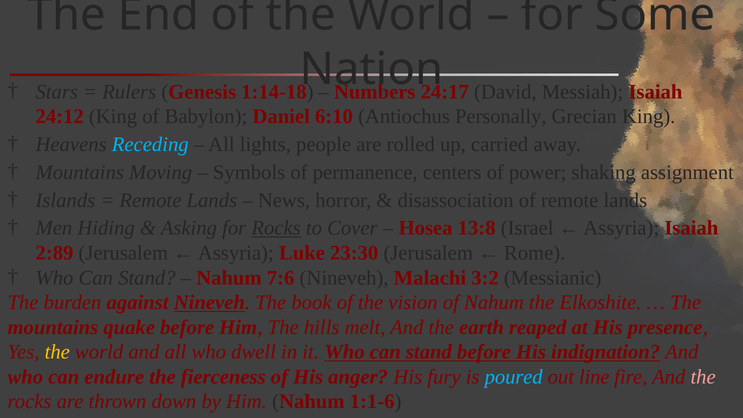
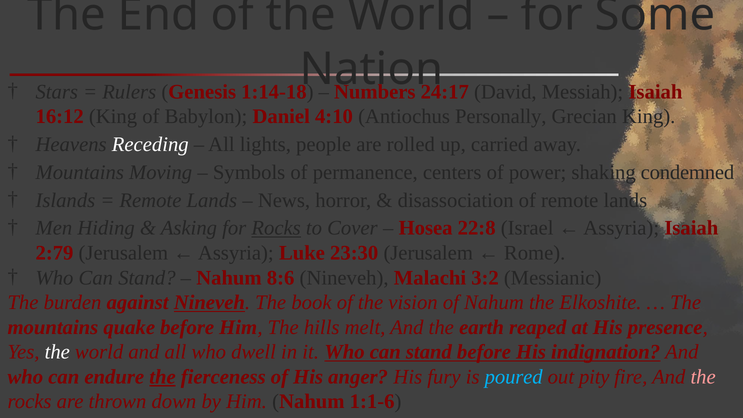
24:12: 24:12 -> 16:12
6:10: 6:10 -> 4:10
Receding colour: light blue -> white
assignment: assignment -> condemned
13:8: 13:8 -> 22:8
2:89: 2:89 -> 2:79
7:6: 7:6 -> 8:6
the at (57, 352) colour: yellow -> white
the at (162, 377) underline: none -> present
line: line -> pity
